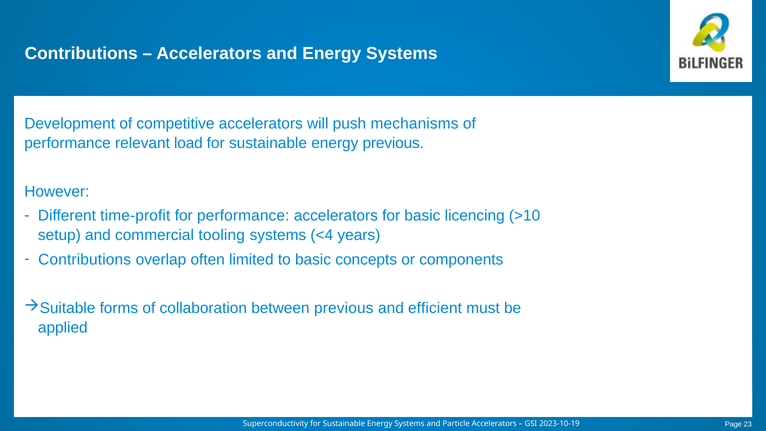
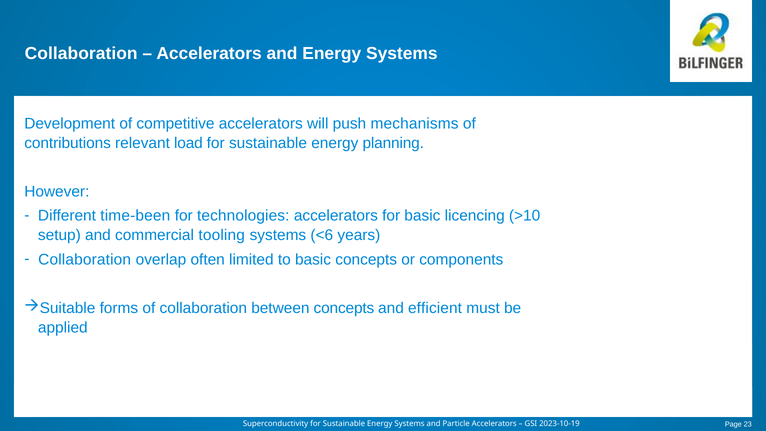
Contributions at (81, 54): Contributions -> Collaboration
performance at (68, 143): performance -> contributions
energy previous: previous -> planning
time-profit: time-profit -> time-been
for performance: performance -> technologies
<4: <4 -> <6
Contributions at (85, 259): Contributions -> Collaboration
between previous: previous -> concepts
